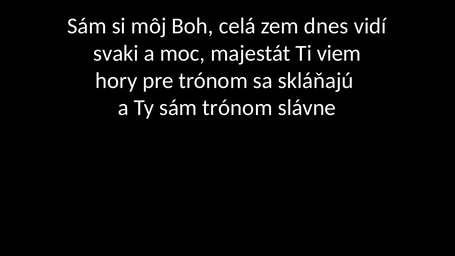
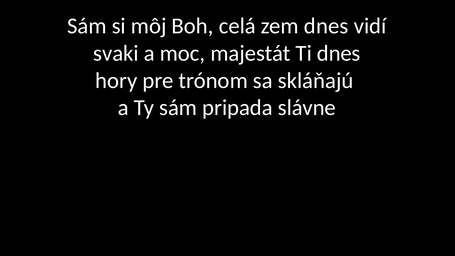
Ti viem: viem -> dnes
sám trónom: trónom -> pripada
